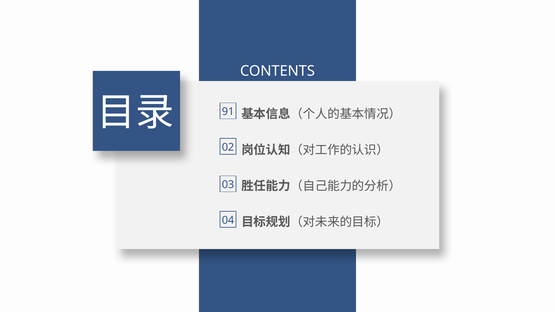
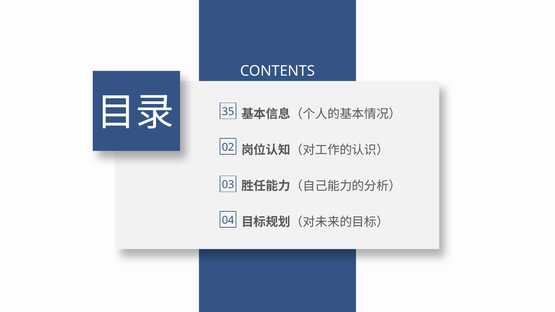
91: 91 -> 35
